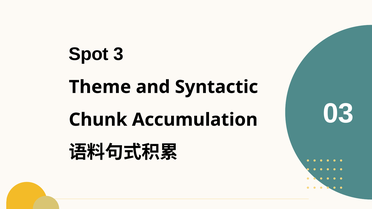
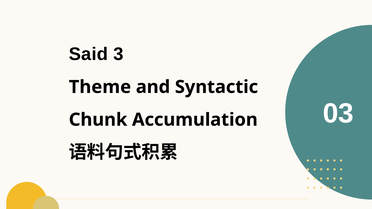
Spot: Spot -> Said
